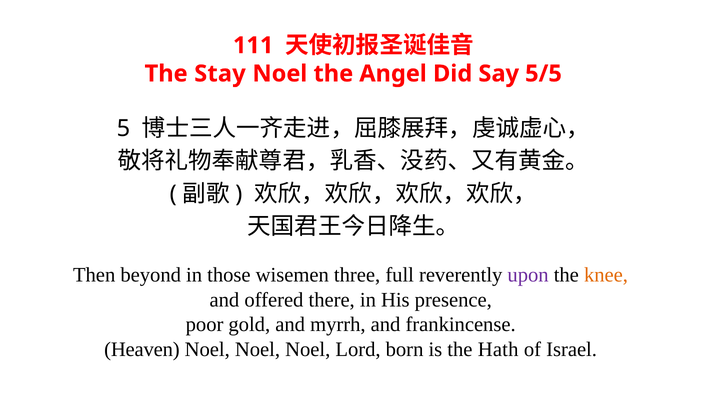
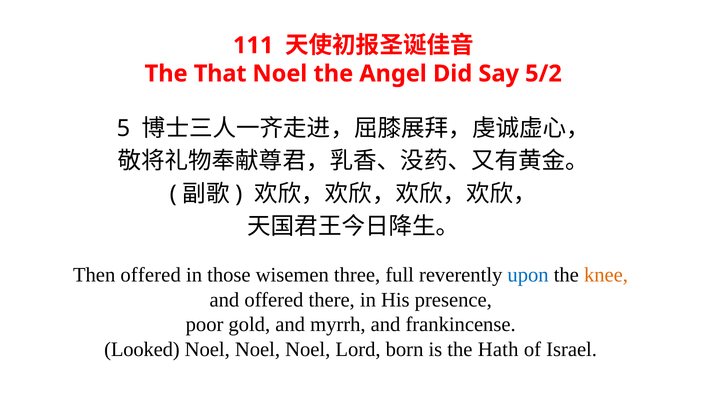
Stay: Stay -> That
5/5: 5/5 -> 5/2
Then beyond: beyond -> offered
upon colour: purple -> blue
Heaven: Heaven -> Looked
